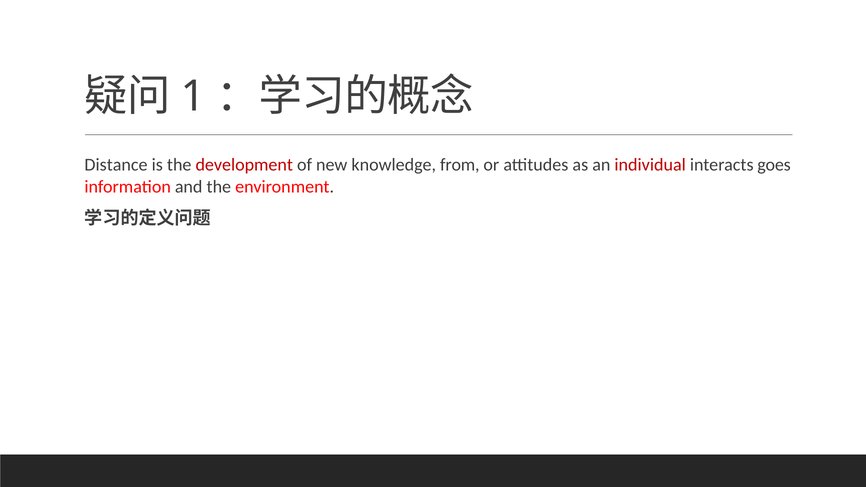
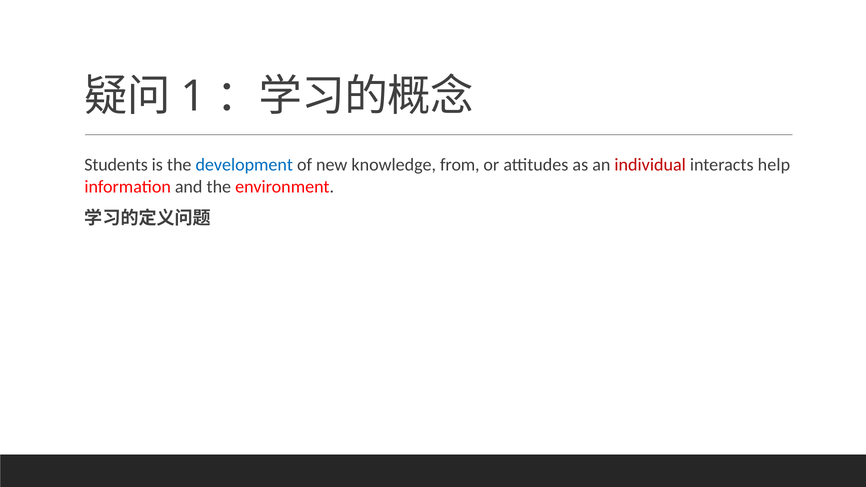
Distance: Distance -> Students
development colour: red -> blue
goes: goes -> help
